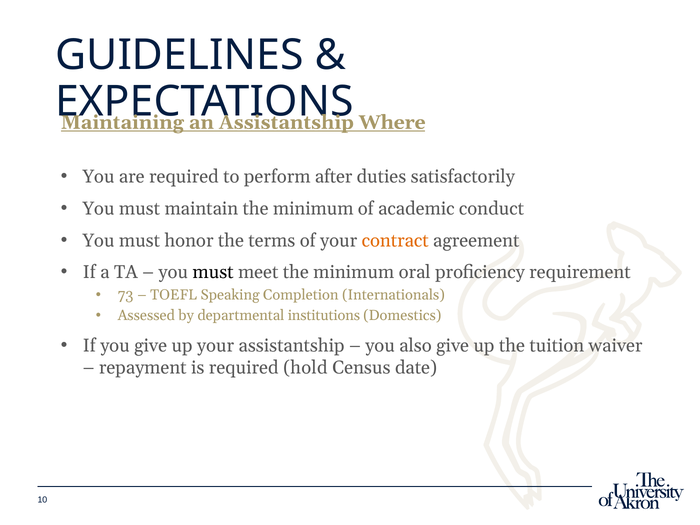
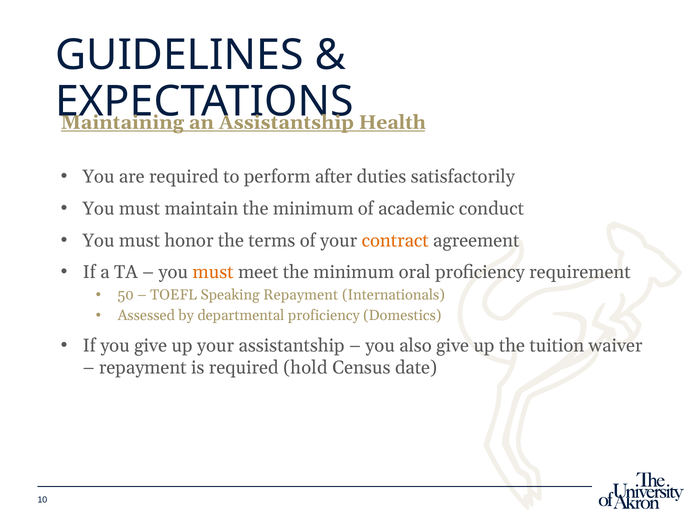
Where: Where -> Health
must at (213, 272) colour: black -> orange
73: 73 -> 50
Speaking Completion: Completion -> Repayment
departmental institutions: institutions -> proficiency
